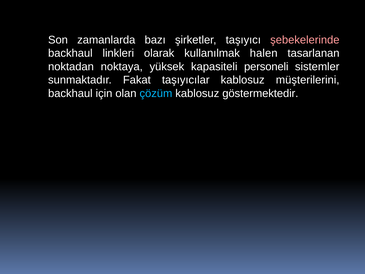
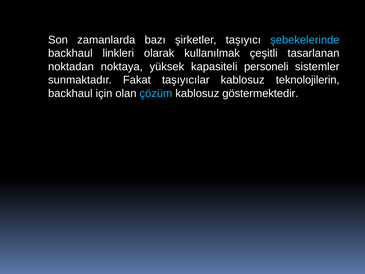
şebekelerinde colour: pink -> light blue
halen: halen -> çeşitli
müşterilerini: müşterilerini -> teknolojilerin
